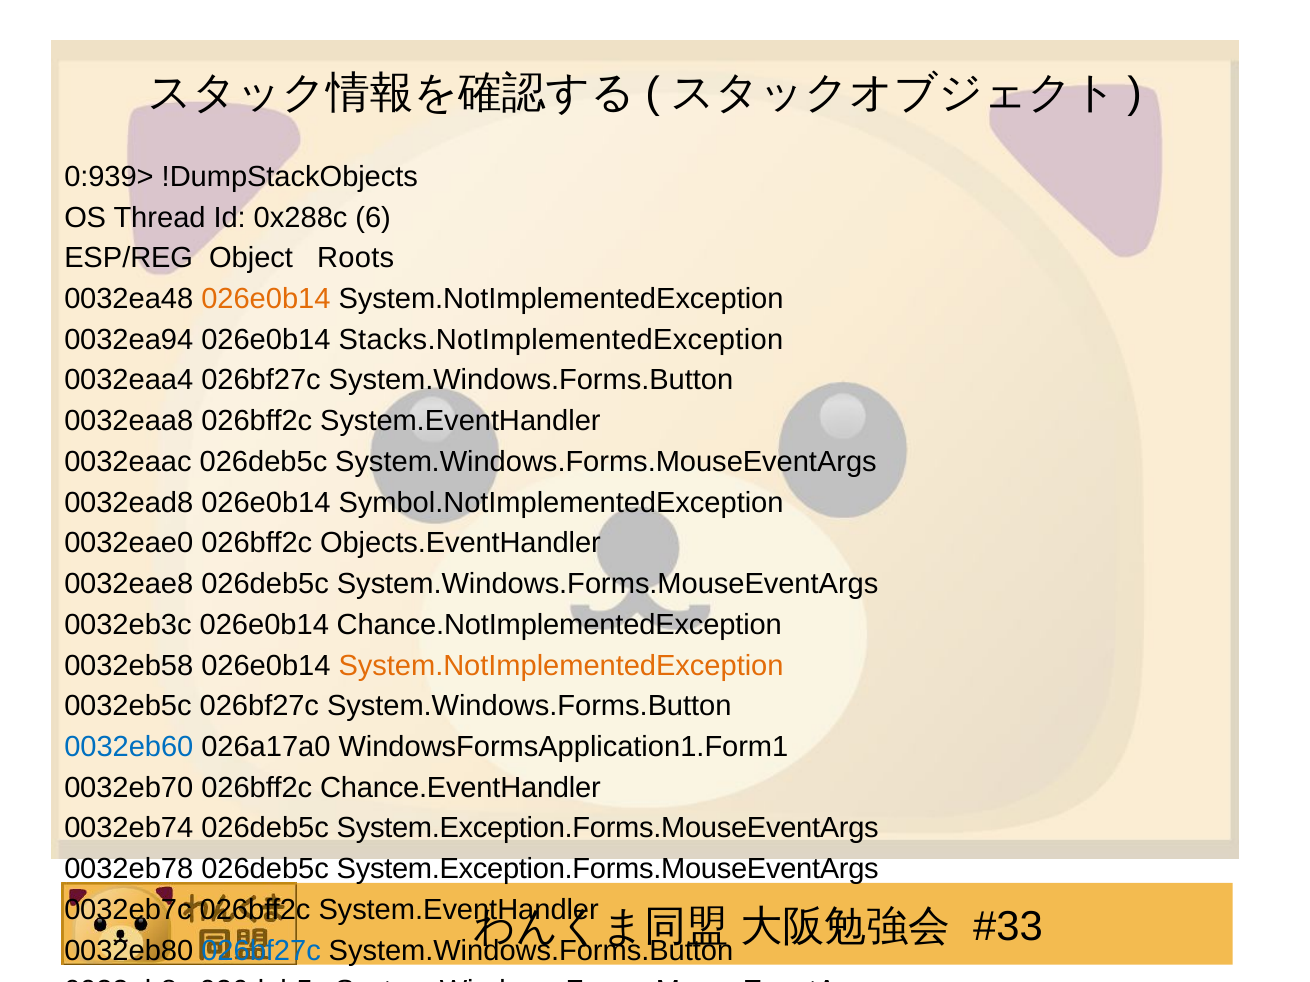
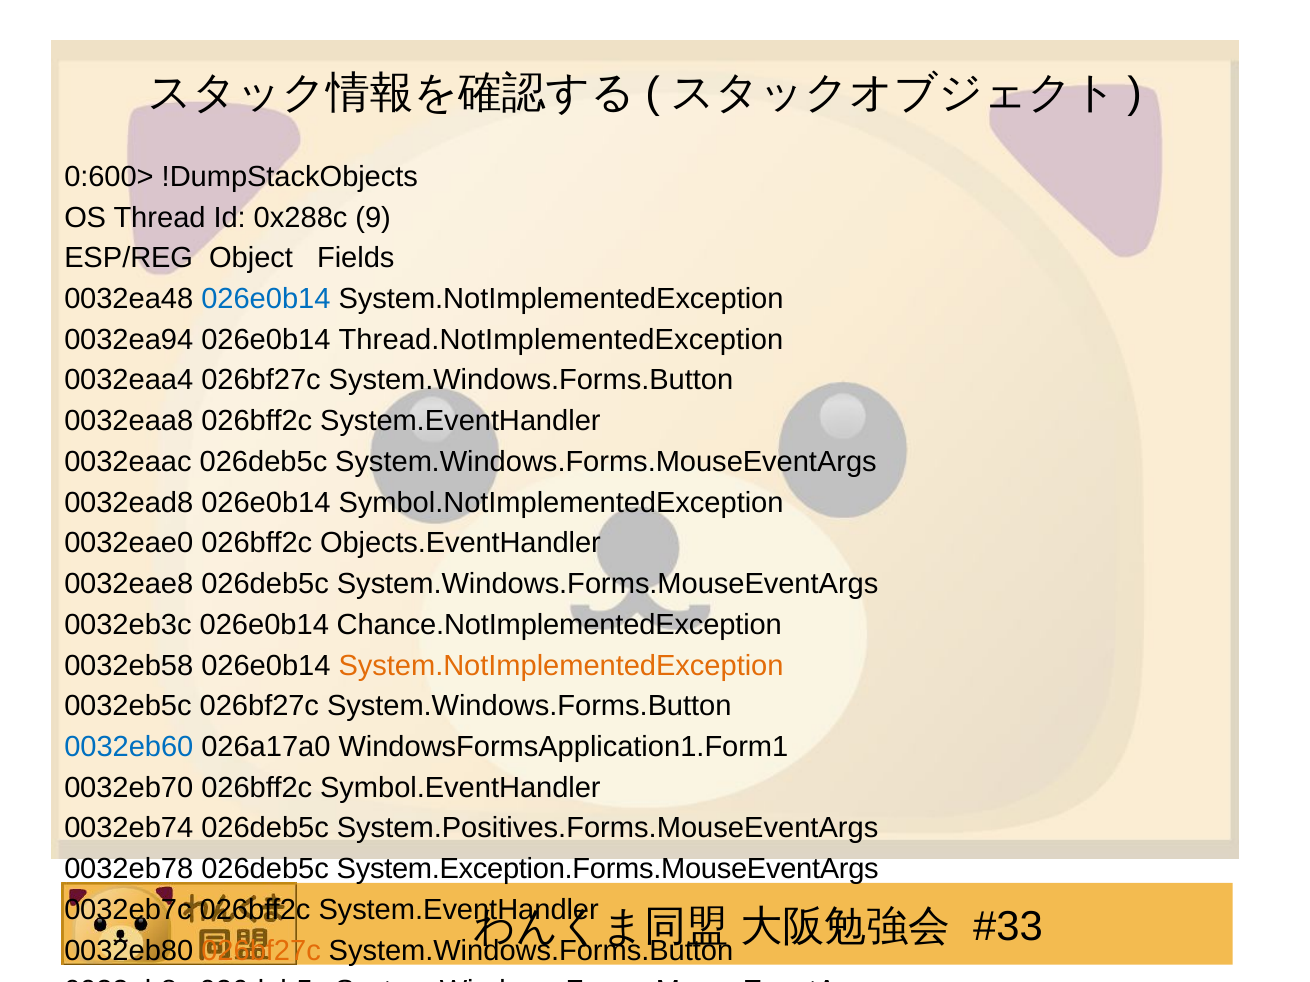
0:939>: 0:939> -> 0:600>
6: 6 -> 9
Roots: Roots -> Fields
026e0b14 at (266, 299) colour: orange -> blue
Stacks.NotImplementedException: Stacks.NotImplementedException -> Thread.NotImplementedException
Chance.EventHandler: Chance.EventHandler -> Symbol.EventHandler
0032eb74 026deb5c System.Exception.Forms.MouseEventArgs: System.Exception.Forms.MouseEventArgs -> System.Positives.Forms.MouseEventArgs
026bf27c at (261, 951) colour: blue -> orange
